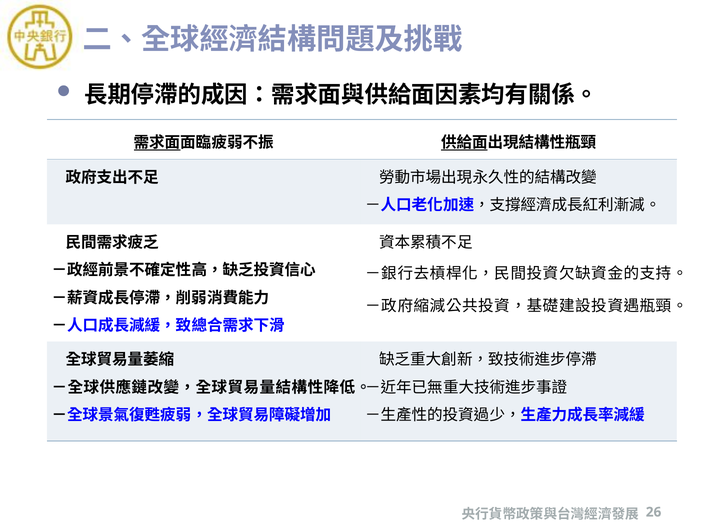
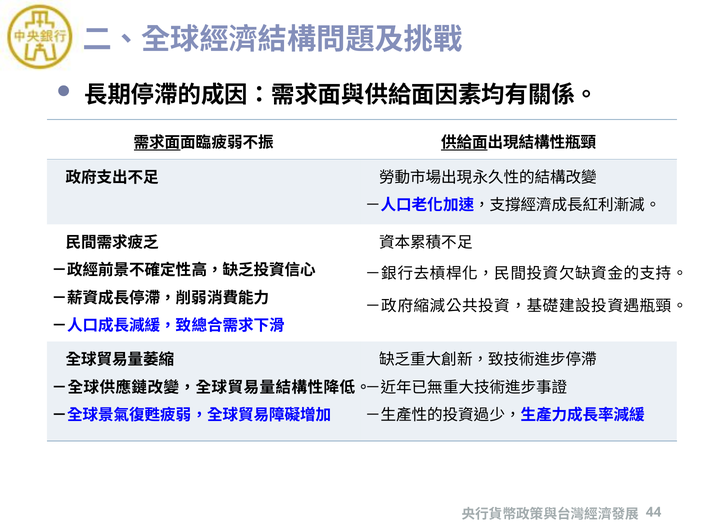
26: 26 -> 44
